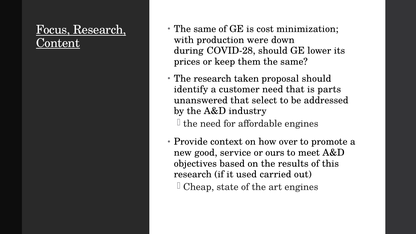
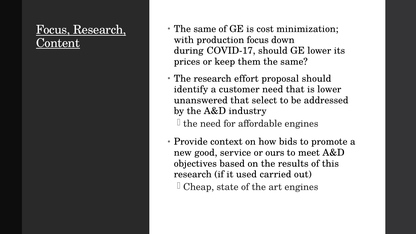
production were: were -> focus
COVID-28: COVID-28 -> COVID-17
taken: taken -> effort
is parts: parts -> lower
over: over -> bids
